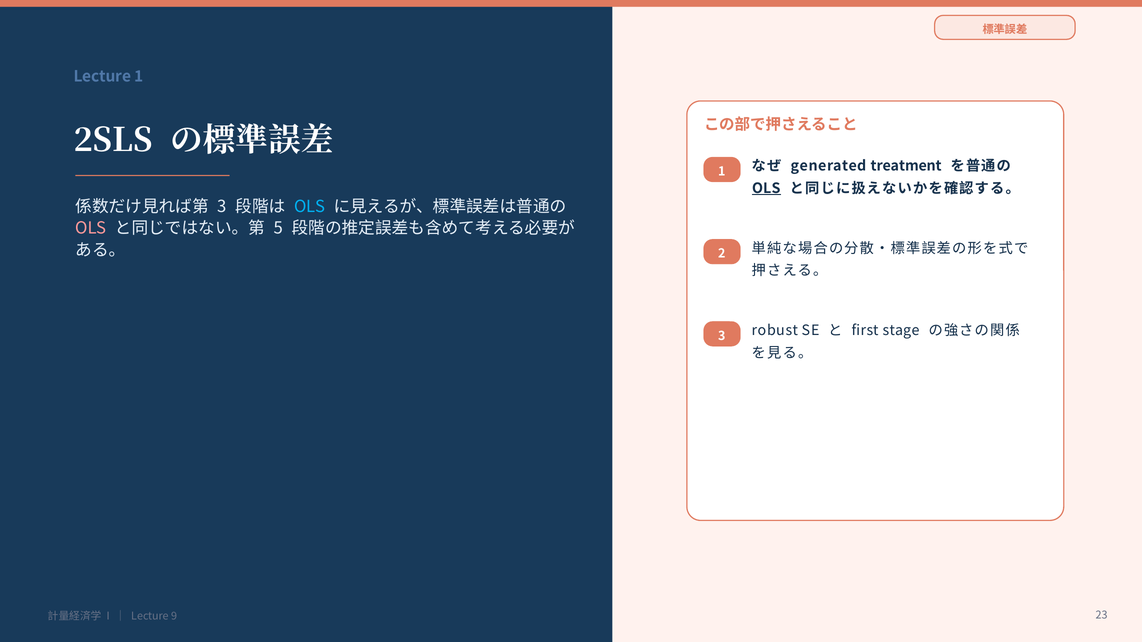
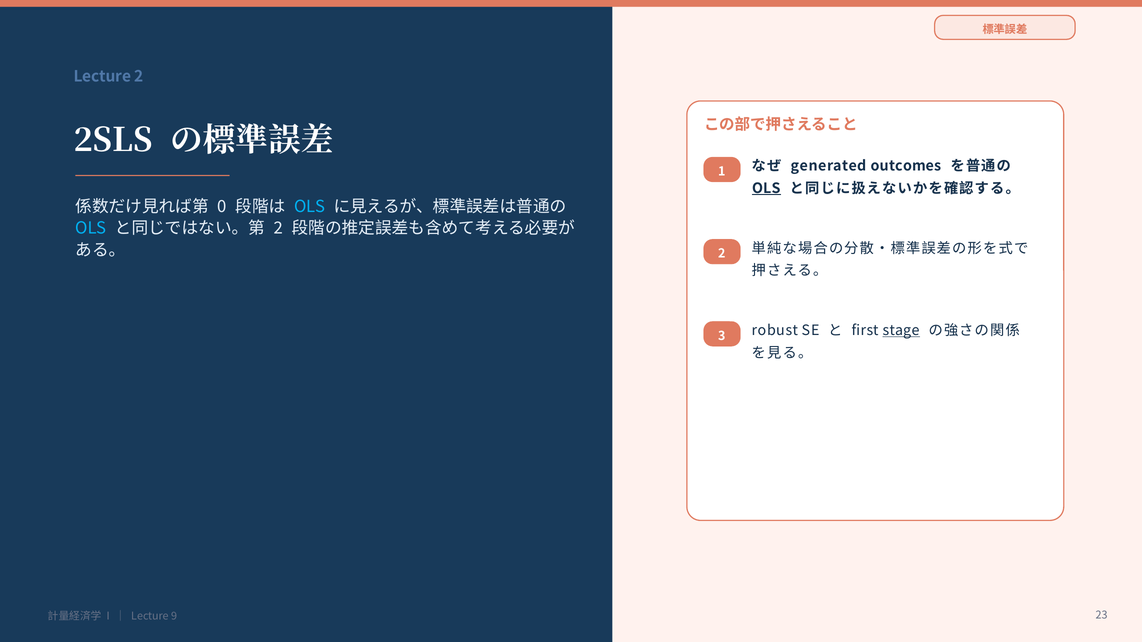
Lecture 1: 1 -> 2
treatment: treatment -> outcomes
3 at (222, 207): 3 -> 0
OLS at (91, 228) colour: pink -> light blue
5 at (278, 228): 5 -> 2
stage underline: none -> present
